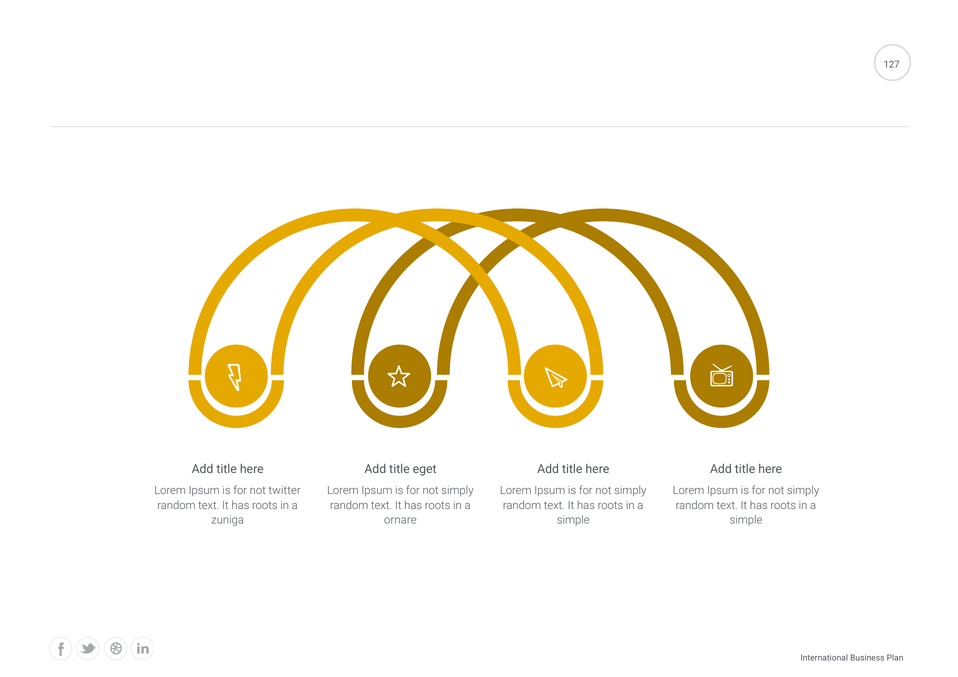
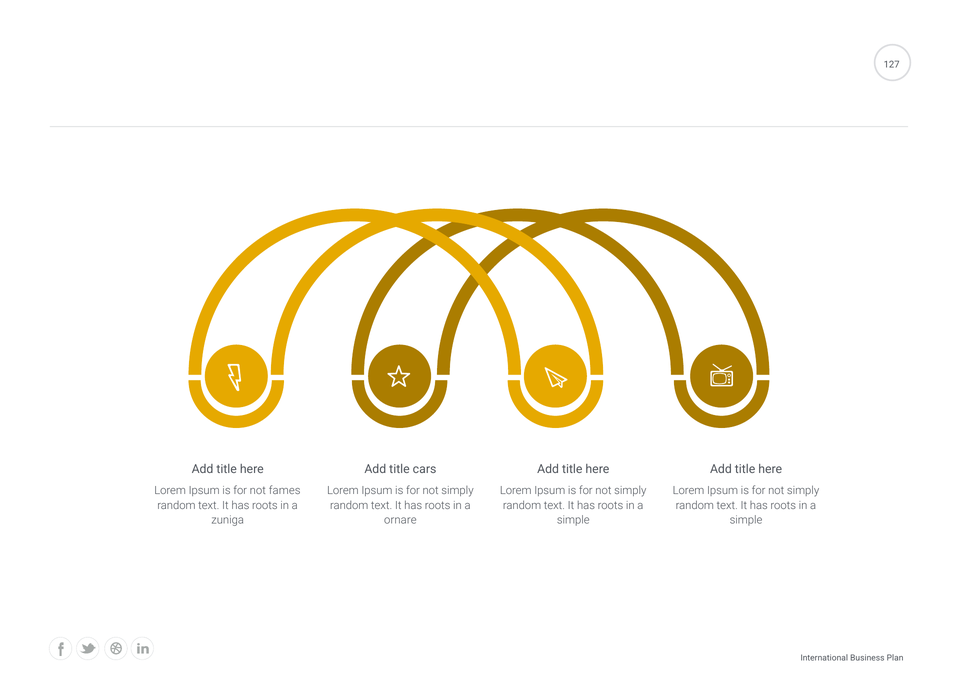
eget: eget -> cars
twitter: twitter -> fames
